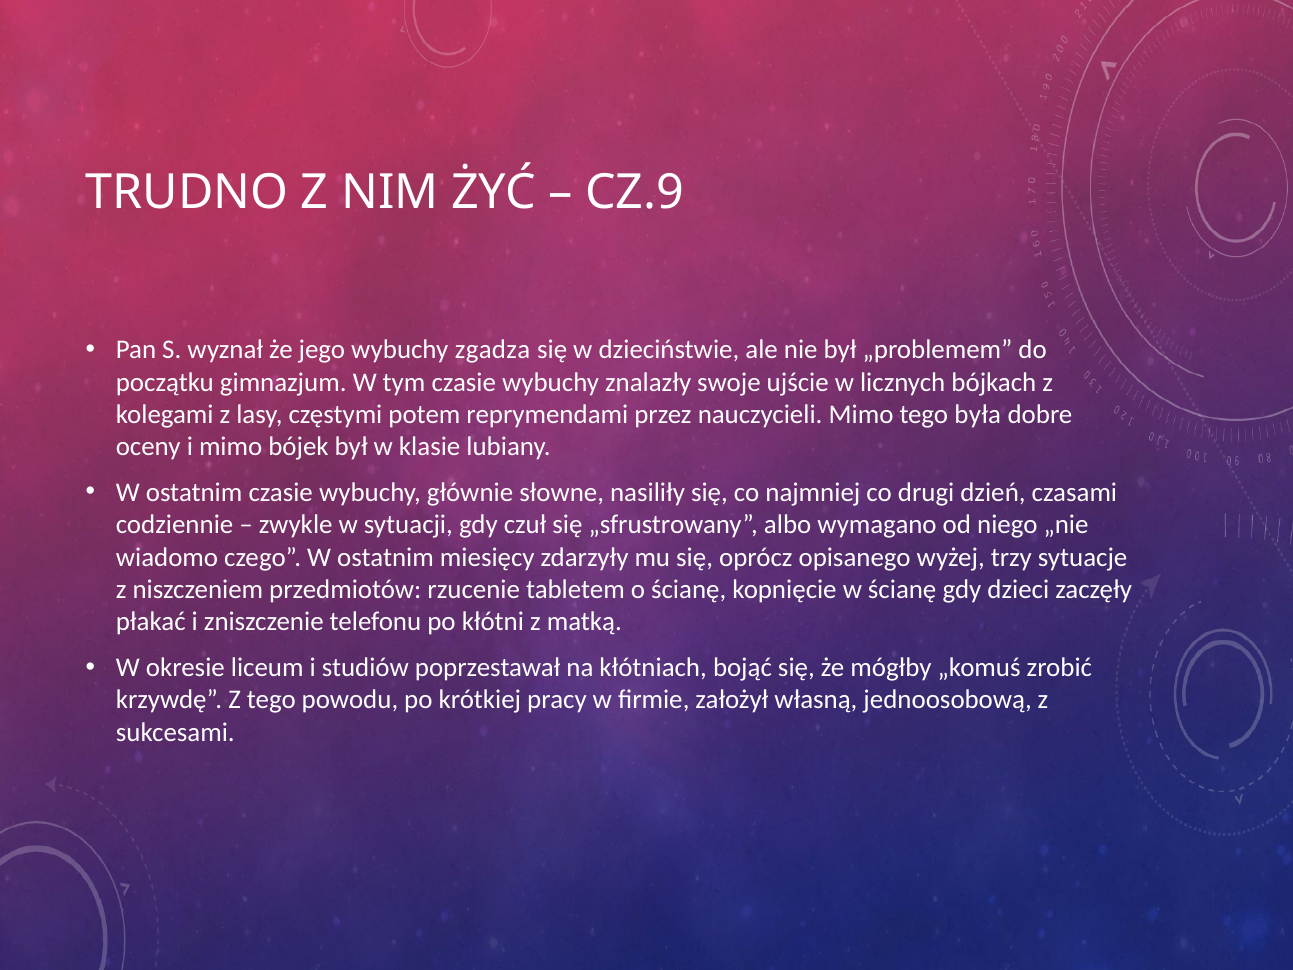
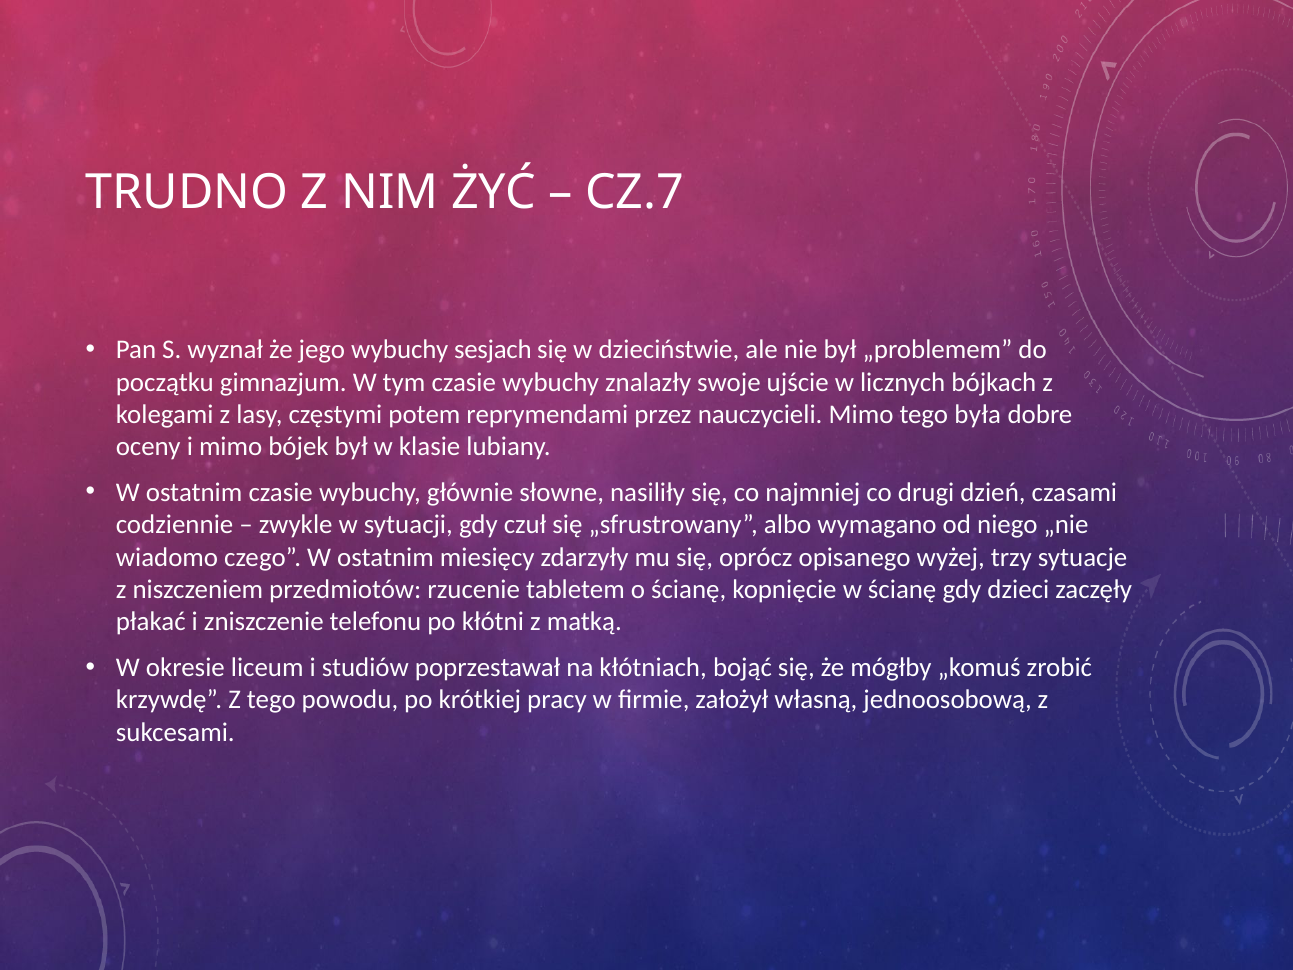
CZ.9: CZ.9 -> CZ.7
zgadza: zgadza -> sesjach
